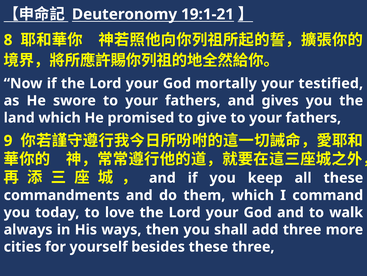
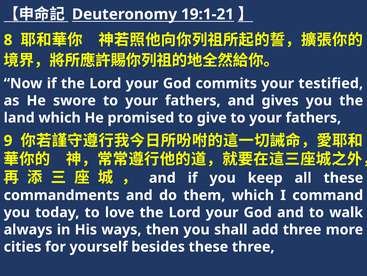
mortally: mortally -> commits
